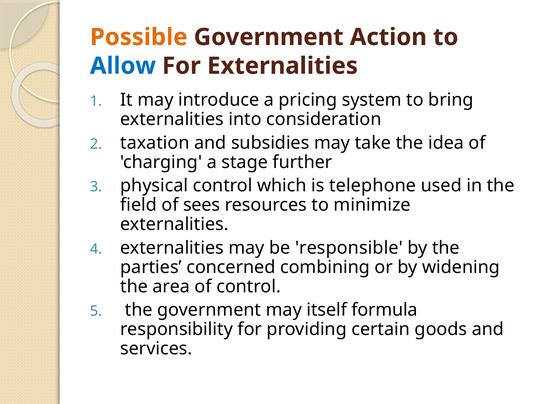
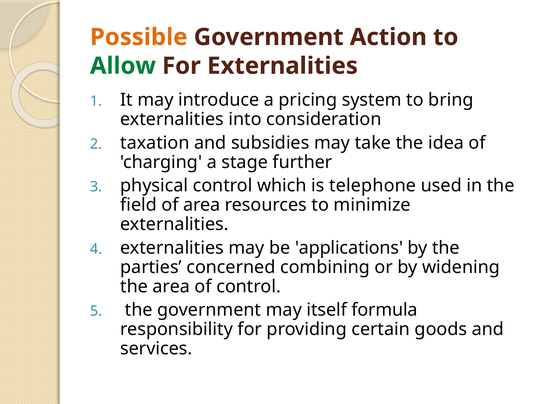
Allow colour: blue -> green
of sees: sees -> area
responsible: responsible -> applications
